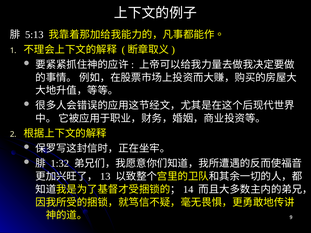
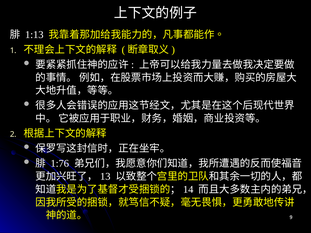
5:13: 5:13 -> 1:13
1:32: 1:32 -> 1:76
